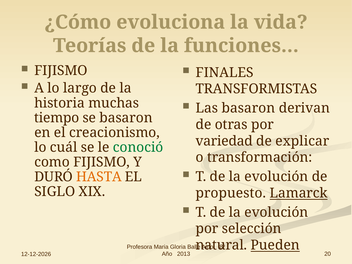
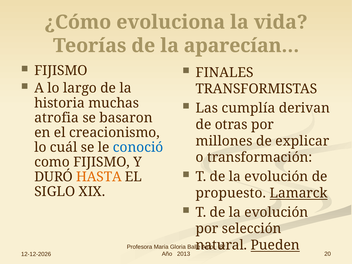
funciones…: funciones… -> aparecían…
Las basaron: basaron -> cumplía
tiempo: tiempo -> atrofia
variedad: variedad -> millones
conoció colour: green -> blue
